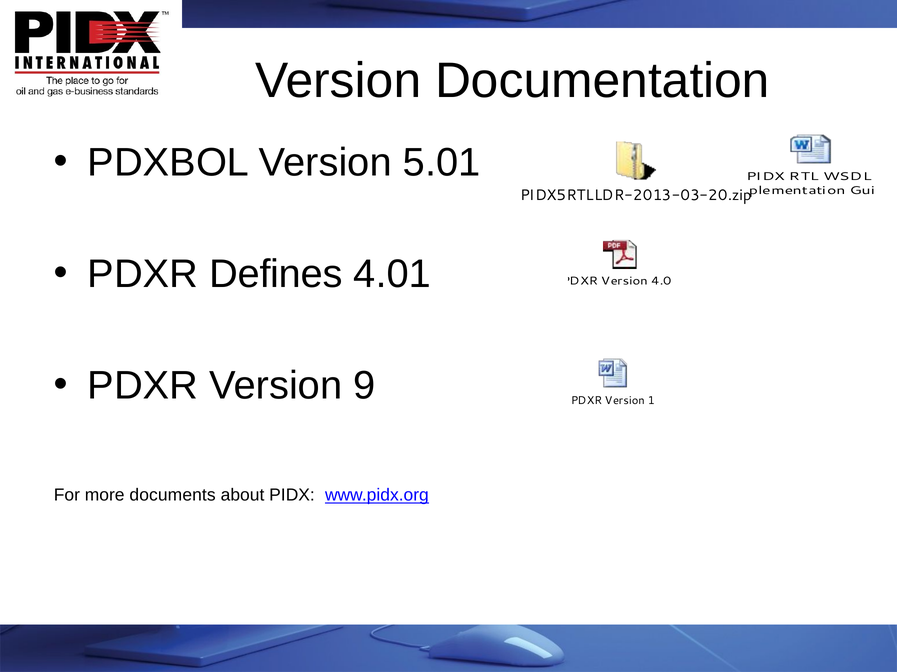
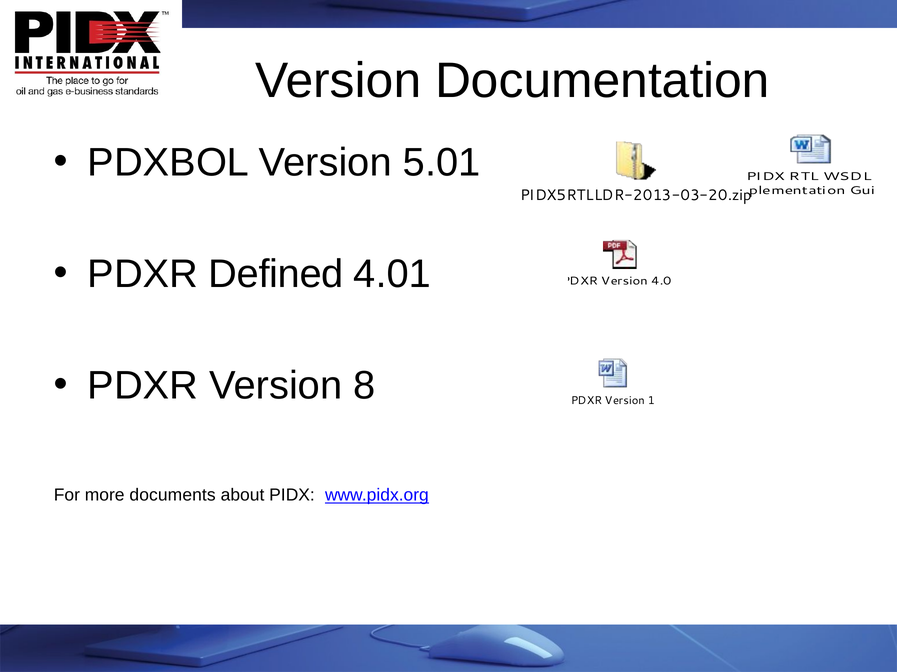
Defines: Defines -> Defined
9: 9 -> 8
